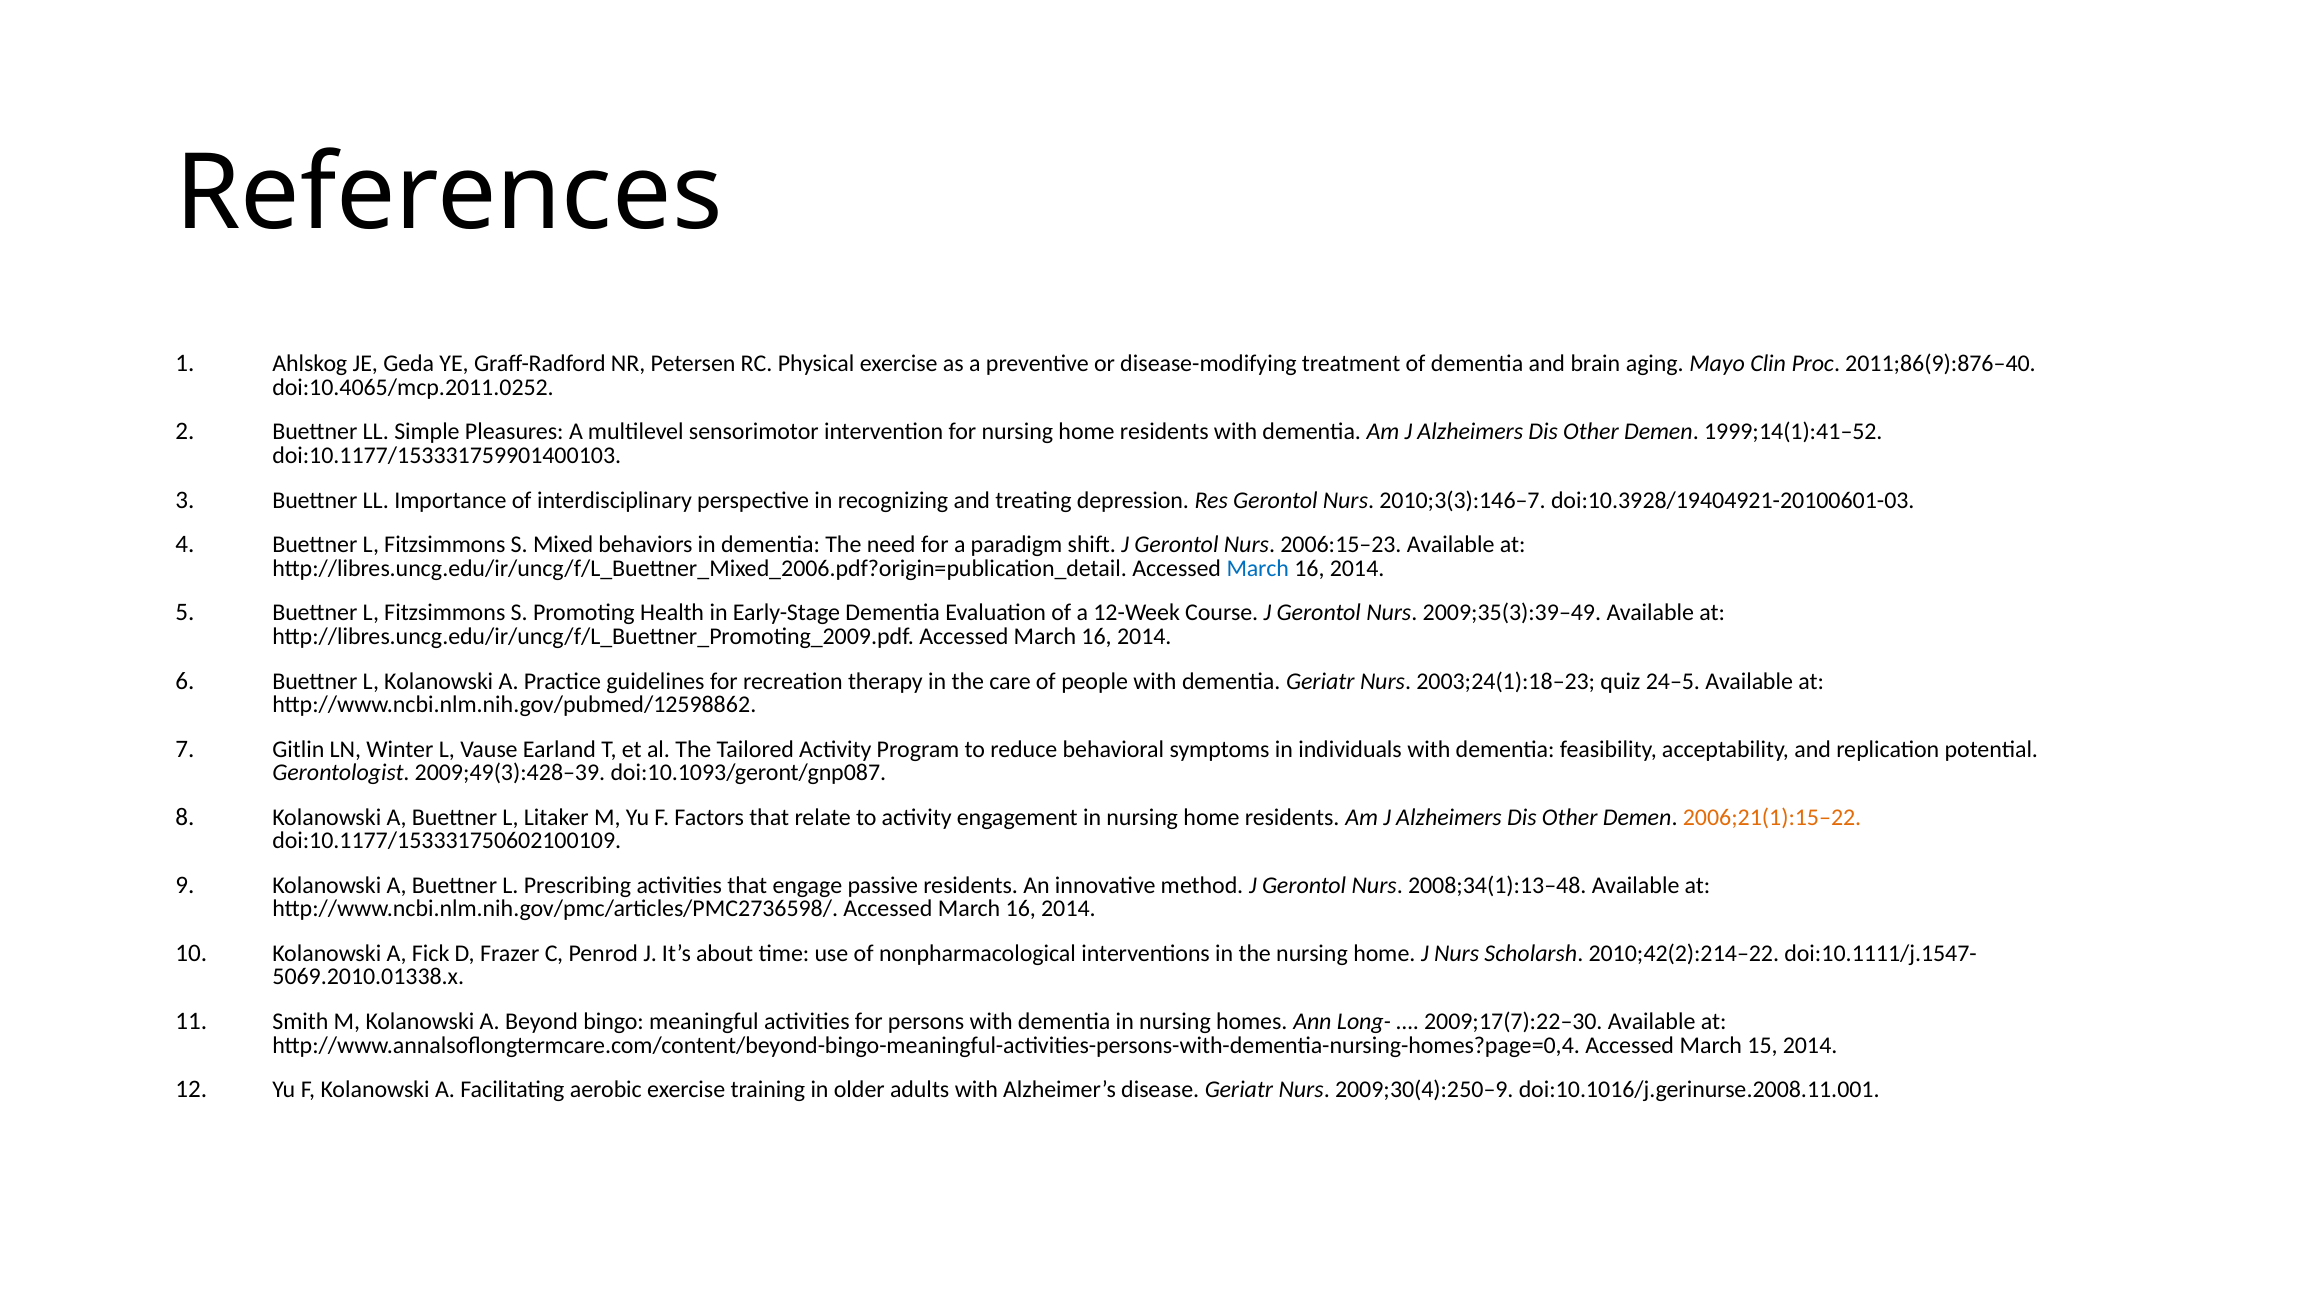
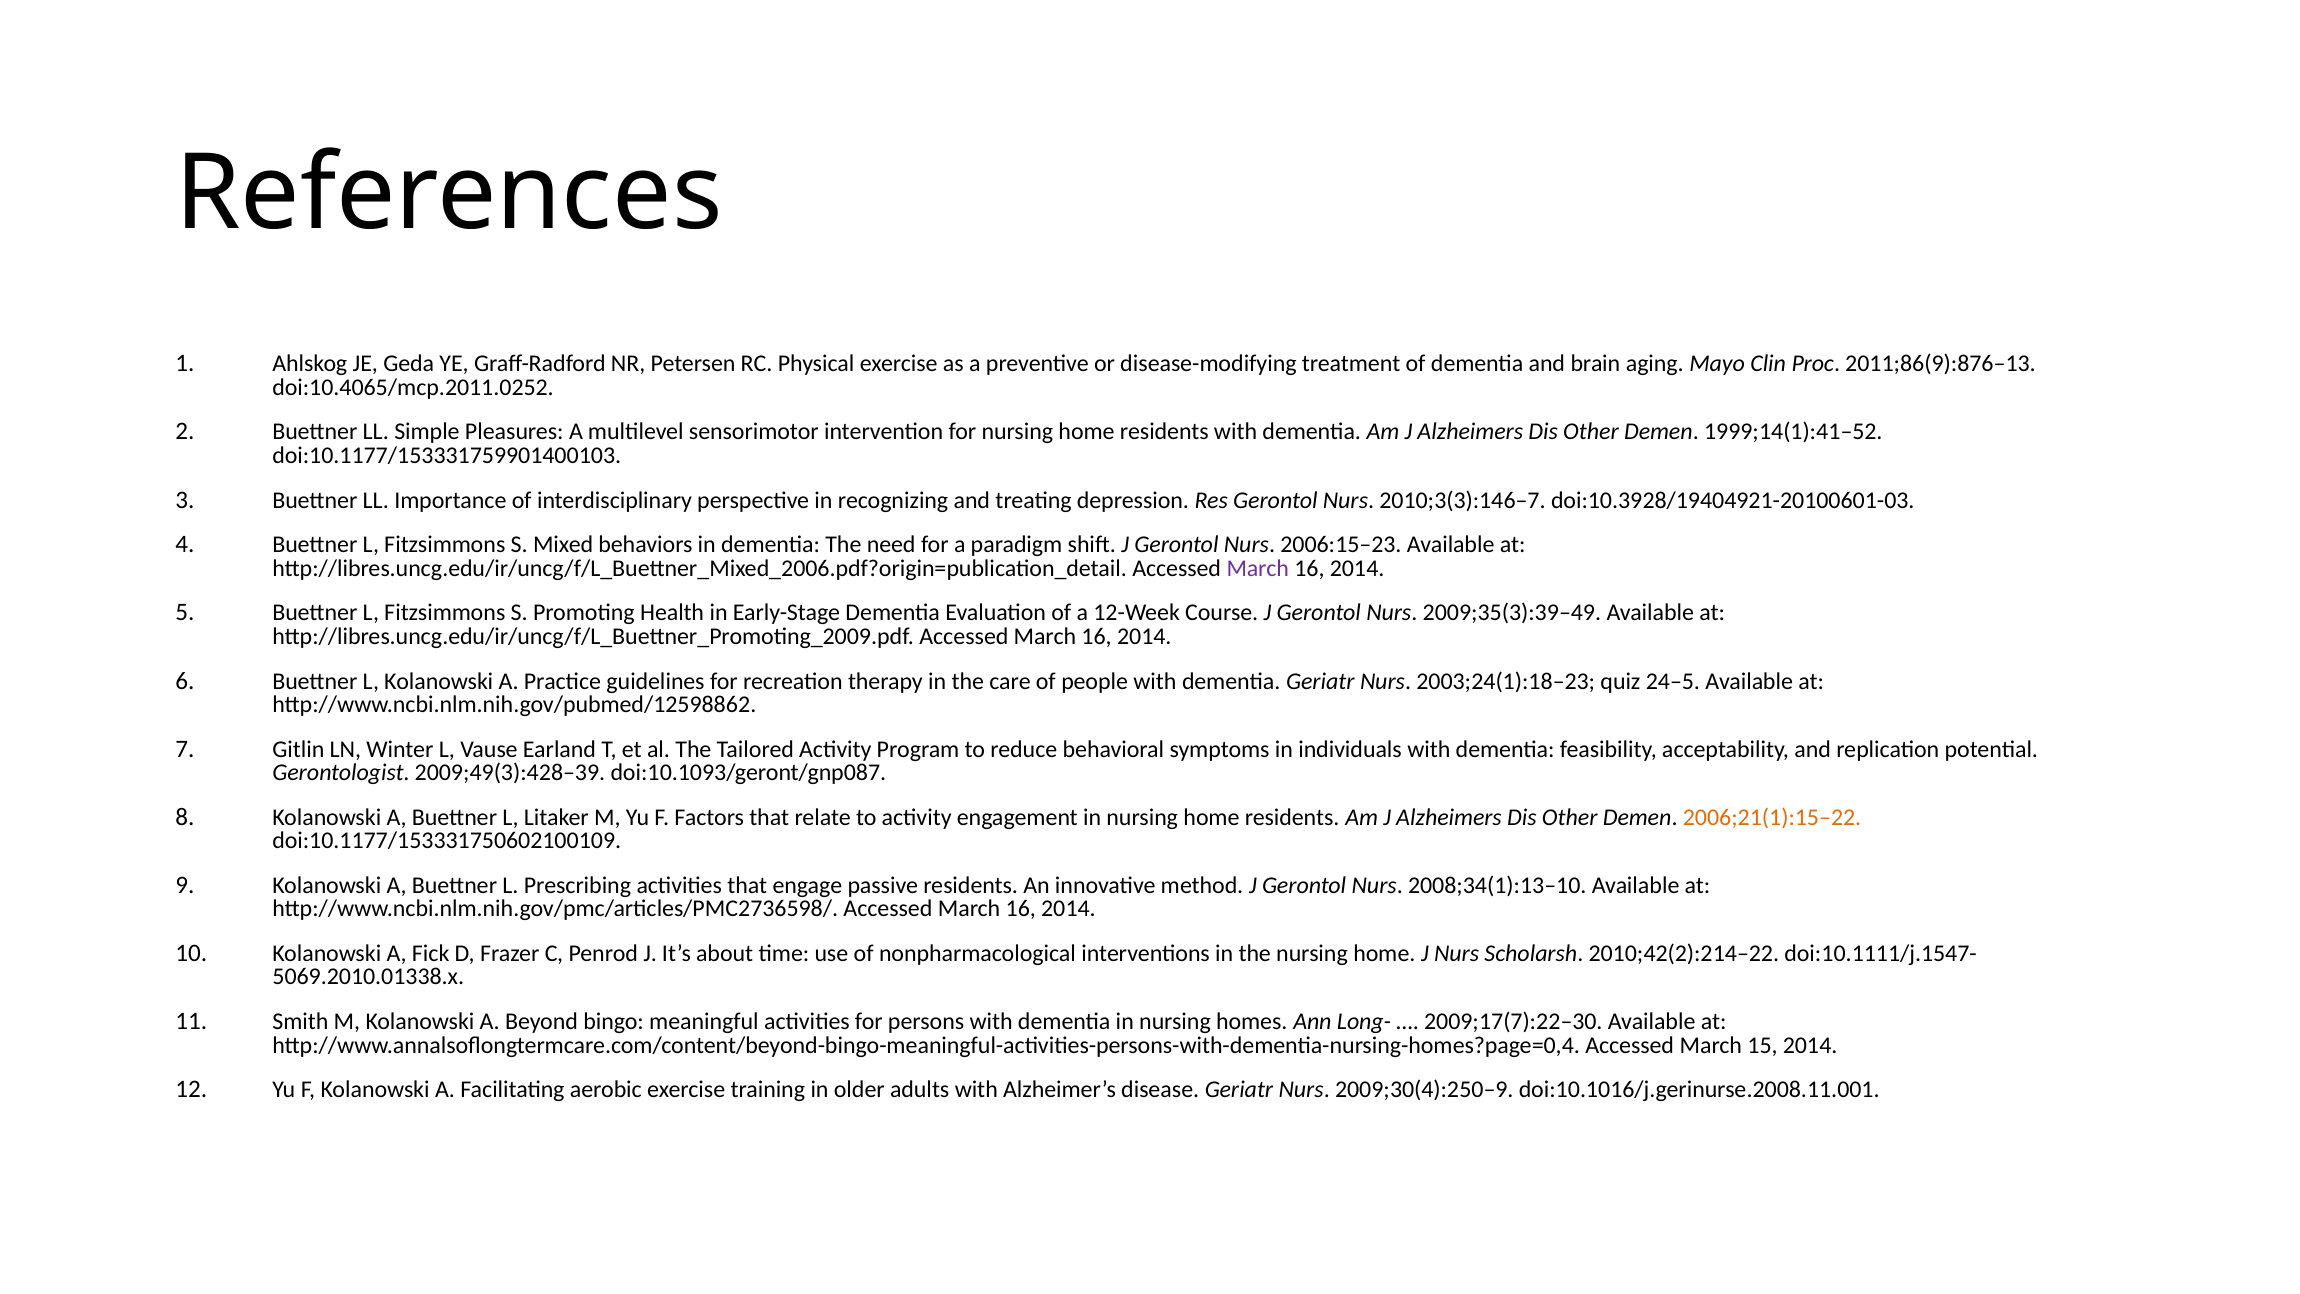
2011;86(9):876–40: 2011;86(9):876–40 -> 2011;86(9):876–13
March at (1258, 568) colour: blue -> purple
2008;34(1):13–48: 2008;34(1):13–48 -> 2008;34(1):13–10
